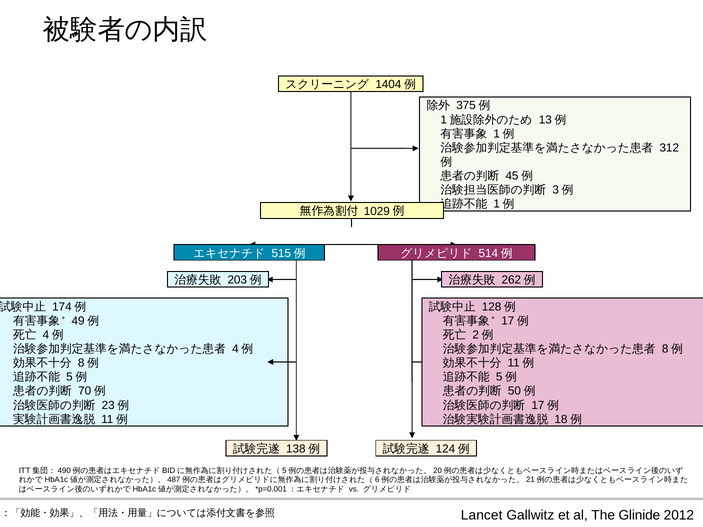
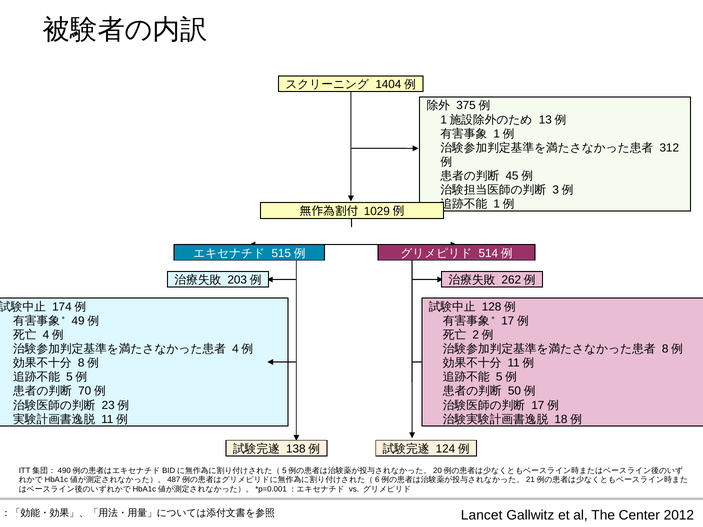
Glinide: Glinide -> Center
